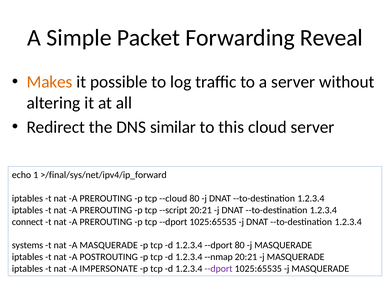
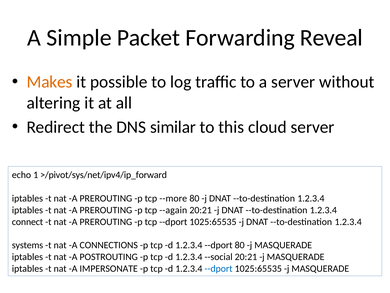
>/final/sys/net/ipv4/ip_forward: >/final/sys/net/ipv4/ip_forward -> >/pivot/sys/net/ipv4/ip_forward
--cloud: --cloud -> --more
--script: --script -> --again
A MASQUERADE: MASQUERADE -> CONNECTIONS
--nmap: --nmap -> --social
--dport at (219, 268) colour: purple -> blue
